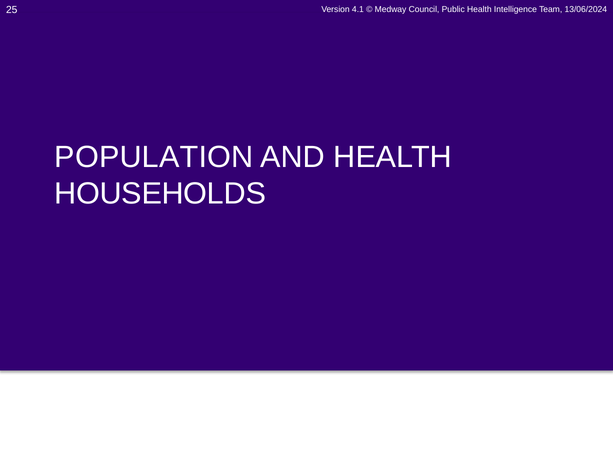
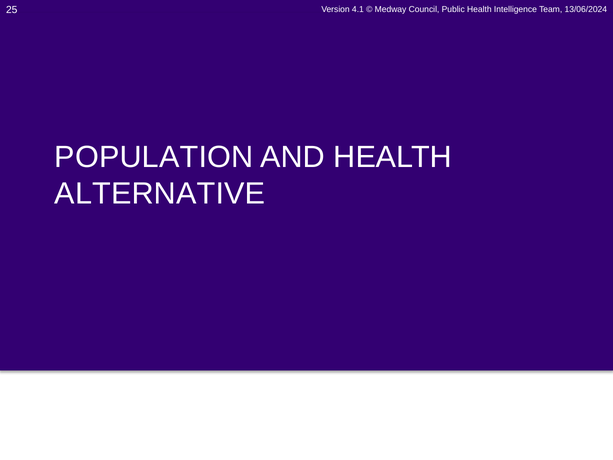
HOUSEHOLDS: HOUSEHOLDS -> ALTERNATIVE
